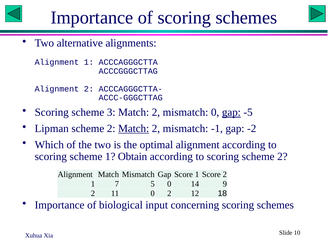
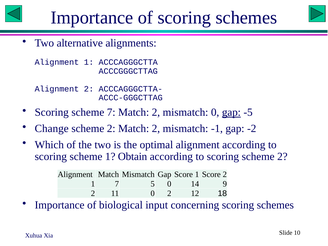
scheme 3: 3 -> 7
Lipman: Lipman -> Change
Match at (134, 129) underline: present -> none
